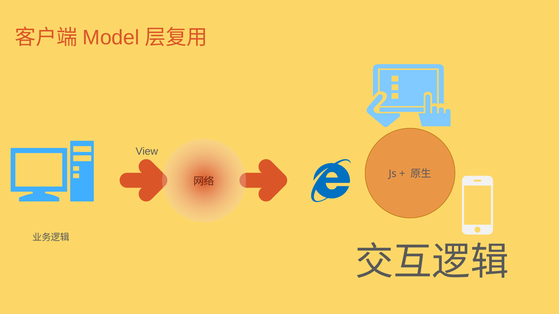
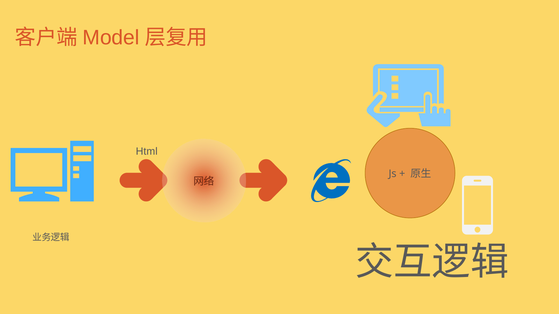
View: View -> Html
